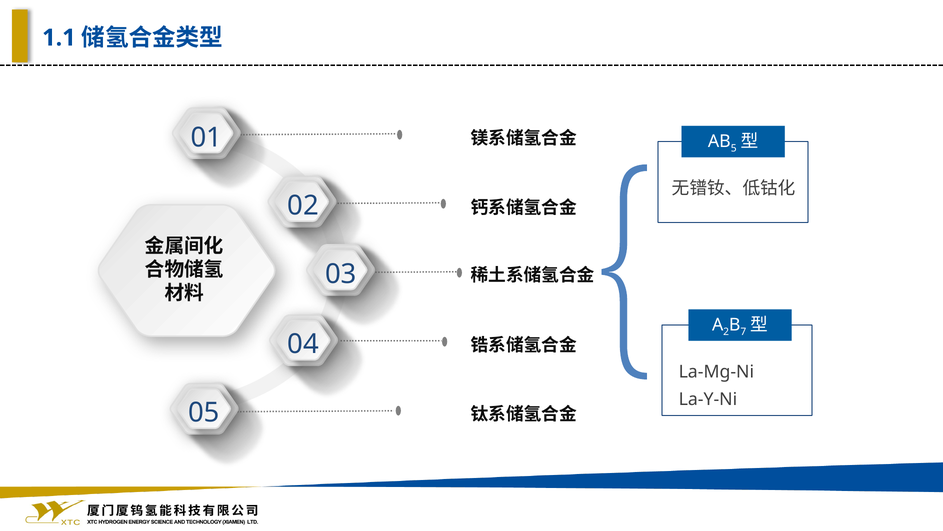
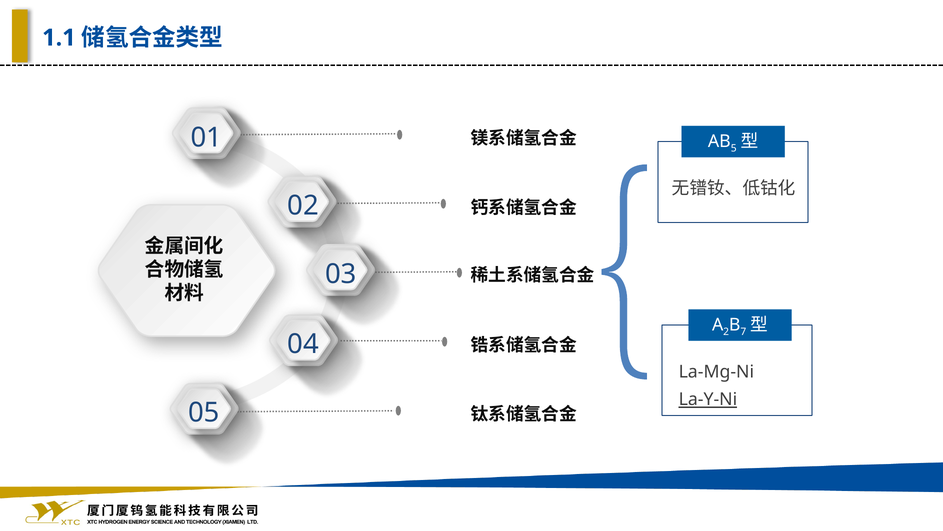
La-Y-Ni underline: none -> present
